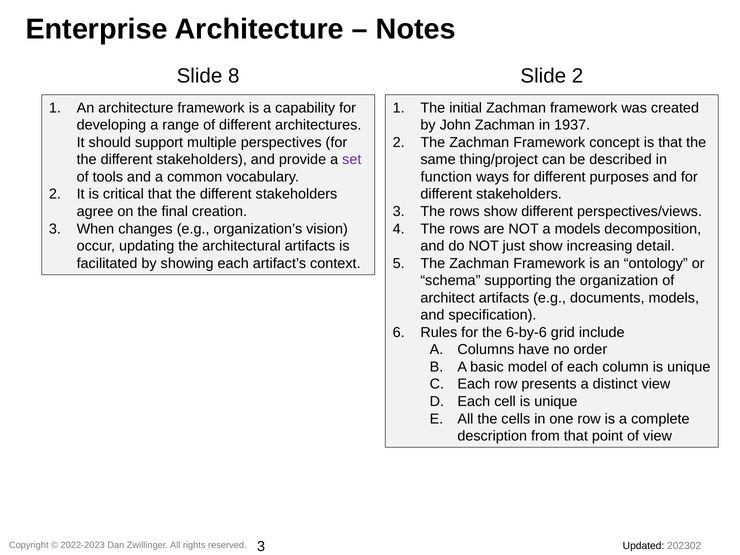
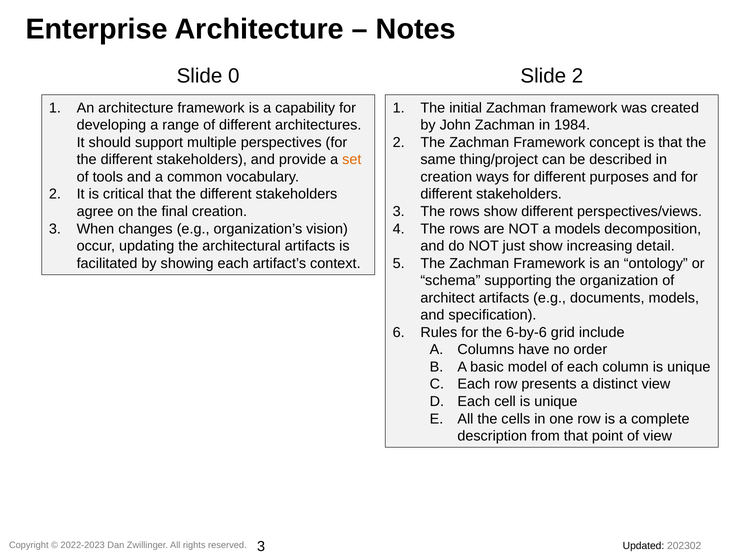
8: 8 -> 0
1937: 1937 -> 1984
set colour: purple -> orange
function at (446, 177): function -> creation
